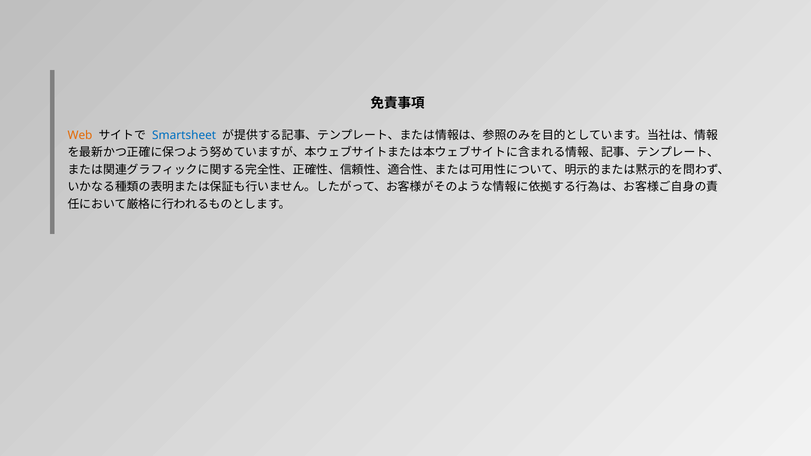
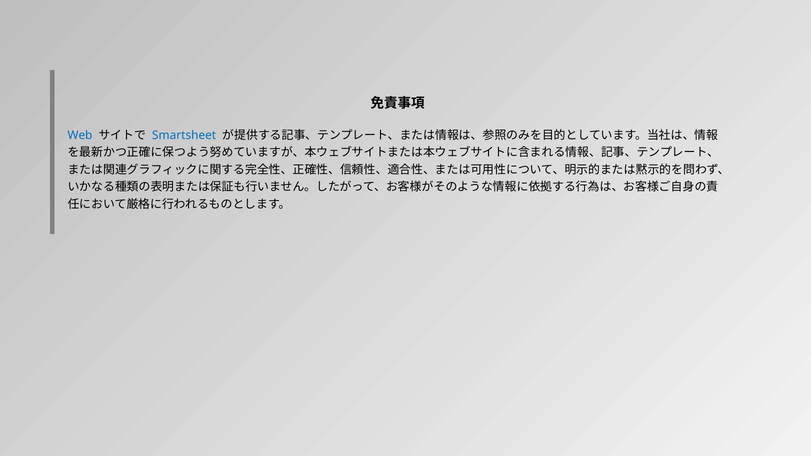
Web colour: orange -> blue
